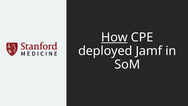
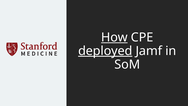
deployed underline: none -> present
